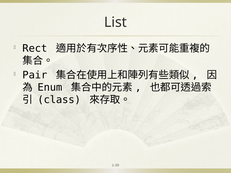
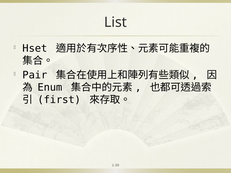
Rect: Rect -> Hset
class: class -> first
